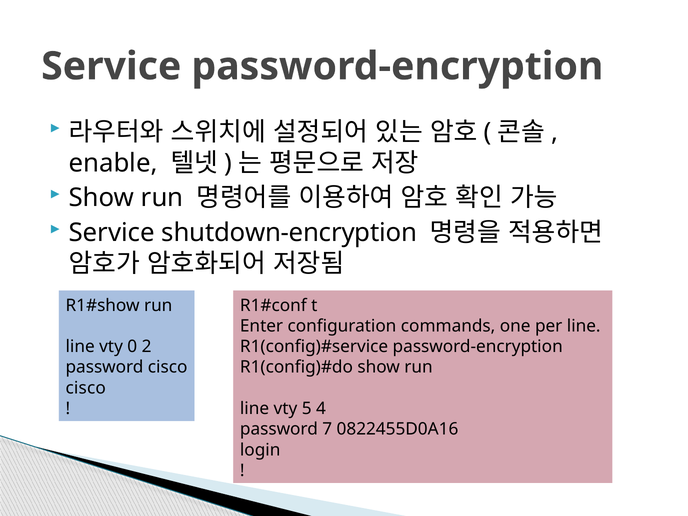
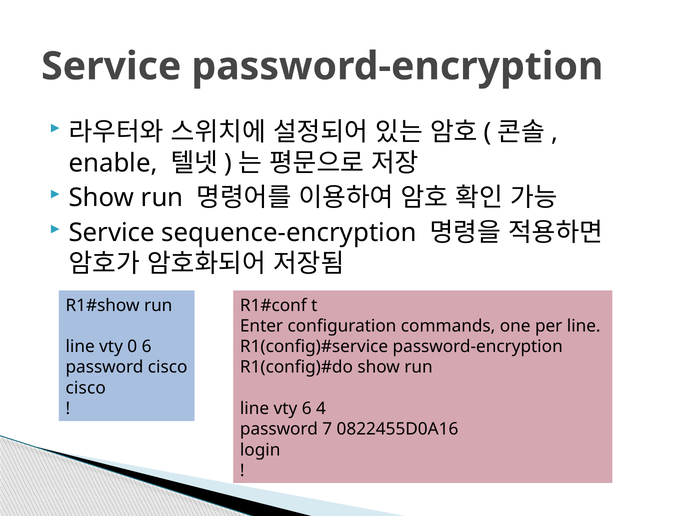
shutdown-encryption: shutdown-encryption -> sequence-encryption
0 2: 2 -> 6
vty 5: 5 -> 6
